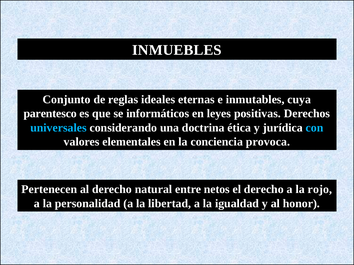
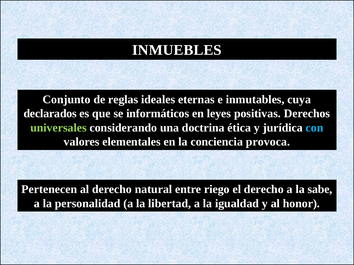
parentesco: parentesco -> declarados
universales colour: light blue -> light green
netos: netos -> riego
rojo: rojo -> sabe
